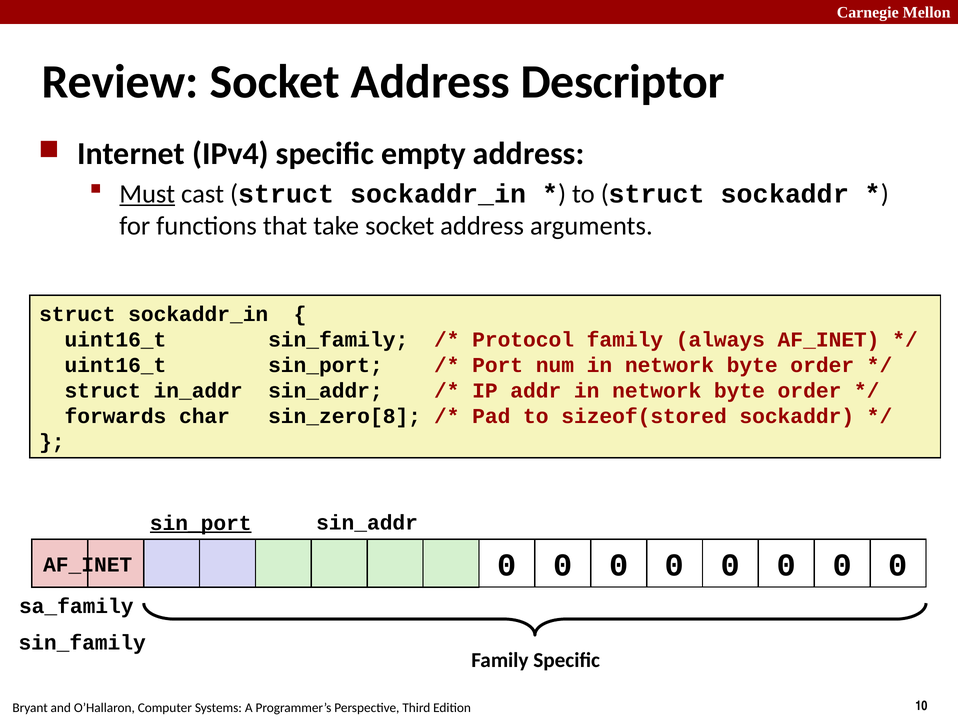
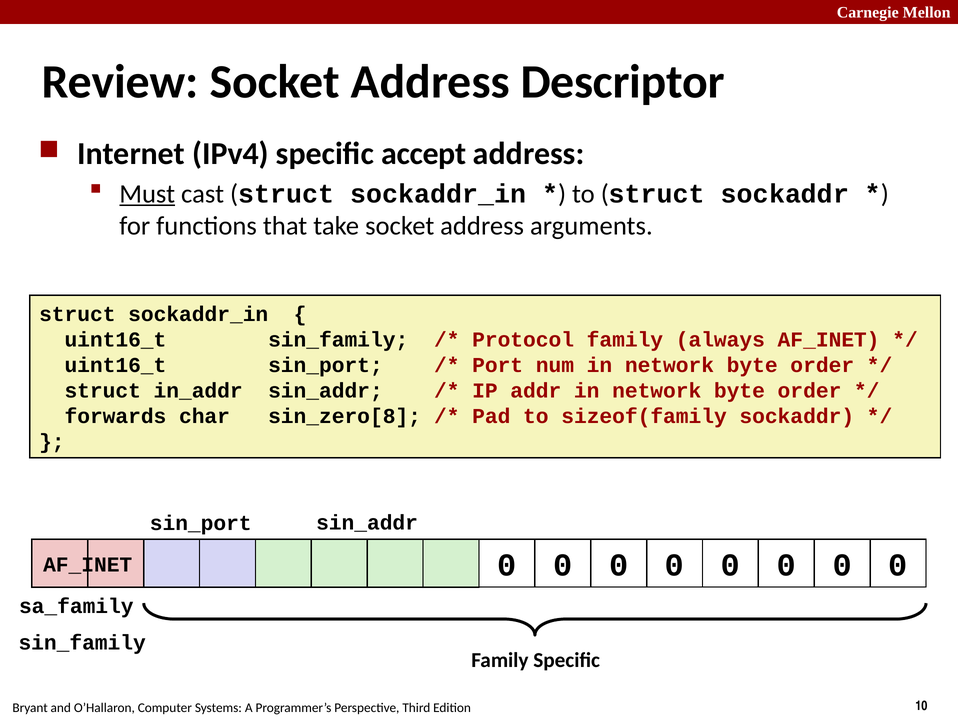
empty: empty -> accept
sizeof(stored: sizeof(stored -> sizeof(family
sin_port at (201, 523) underline: present -> none
